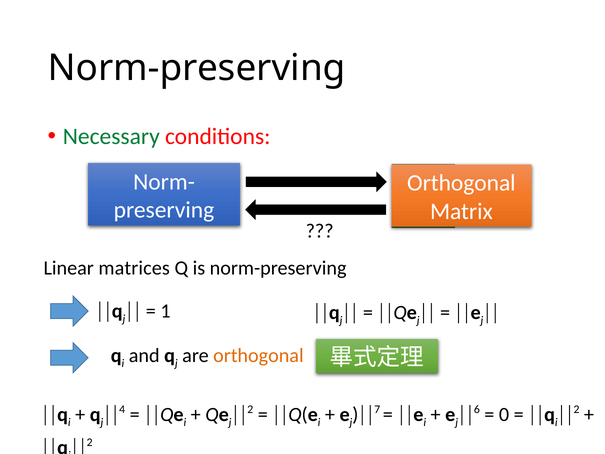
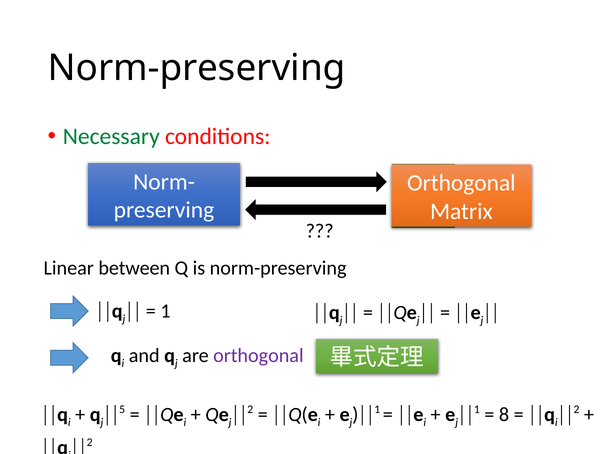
matrices: matrices -> between
orthogonal at (258, 355) colour: orange -> purple
4: 4 -> 5
7 at (377, 409): 7 -> 1
6 at (477, 409): 6 -> 1
0: 0 -> 8
